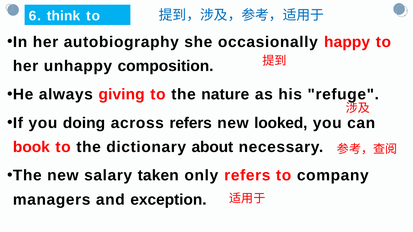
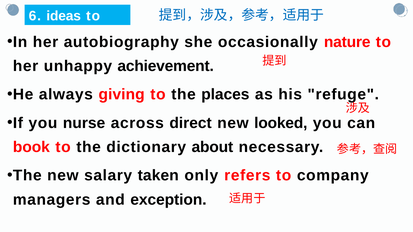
think: think -> ideas
happy: happy -> nature
composition: composition -> achievement
nature: nature -> places
doing: doing -> nurse
across refers: refers -> direct
